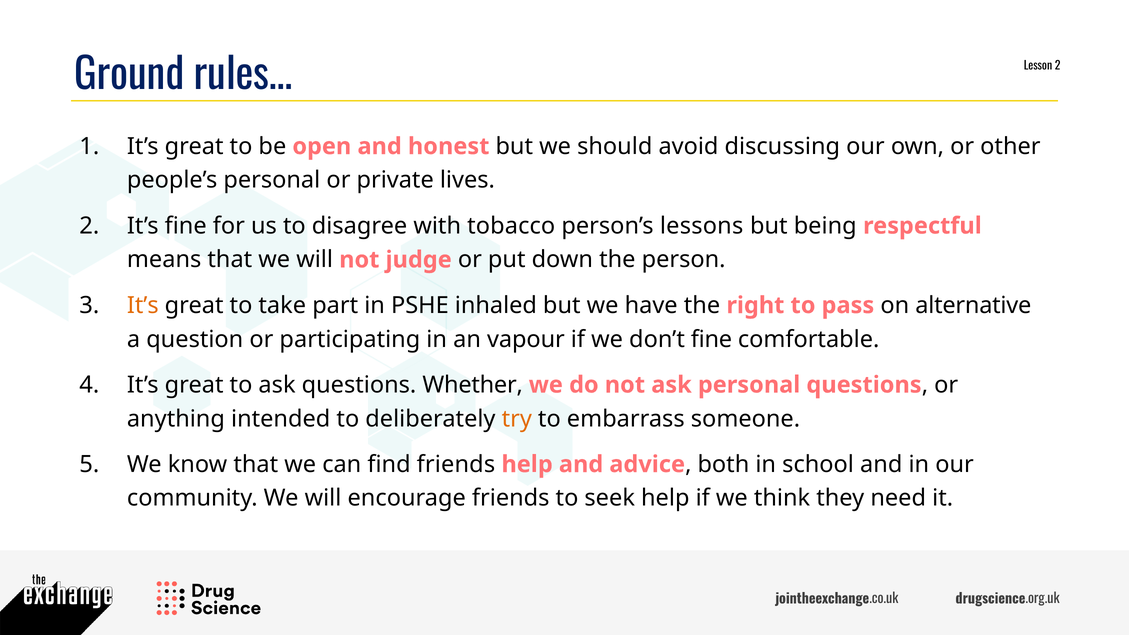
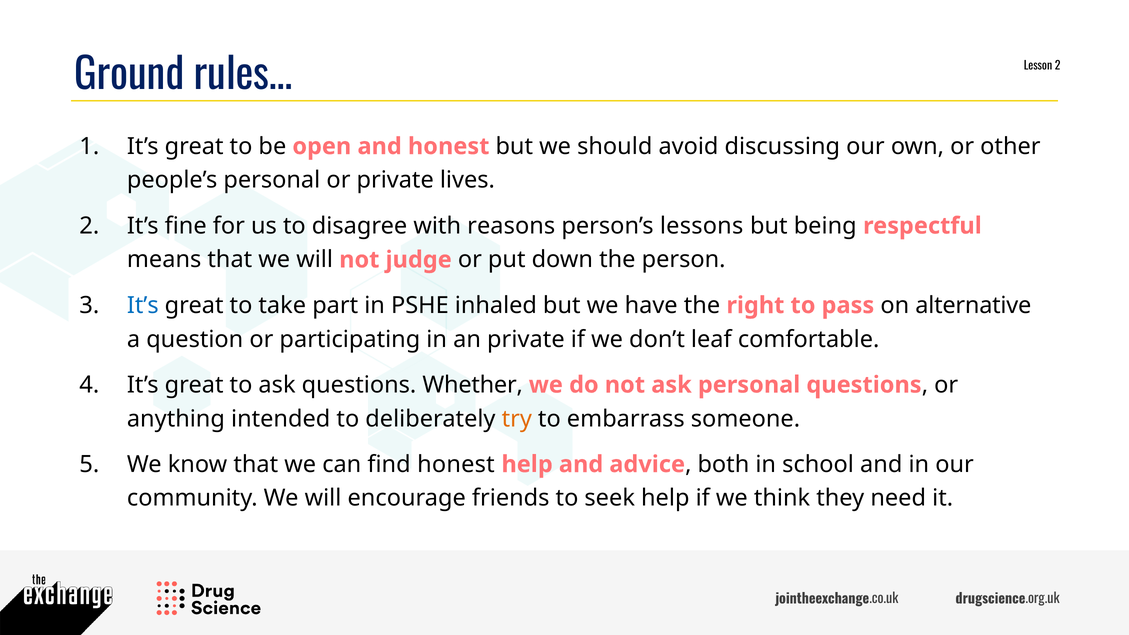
tobacco: tobacco -> reasons
It’s at (143, 305) colour: orange -> blue
an vapour: vapour -> private
don’t fine: fine -> leaf
find friends: friends -> honest
